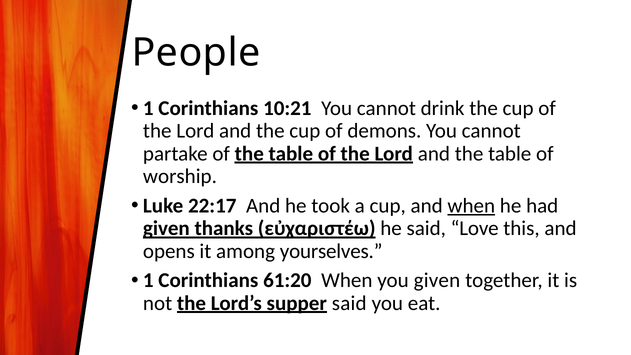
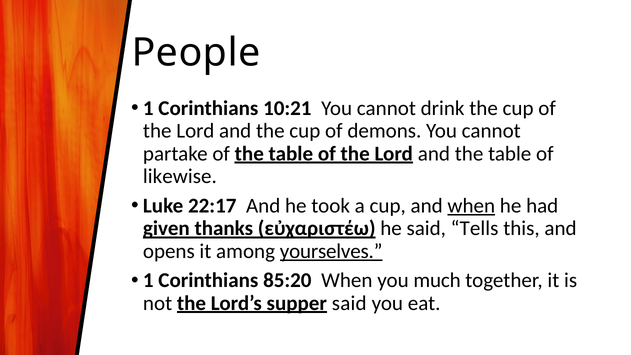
worship: worship -> likewise
Love: Love -> Tells
yourselves underline: none -> present
61:20: 61:20 -> 85:20
you given: given -> much
